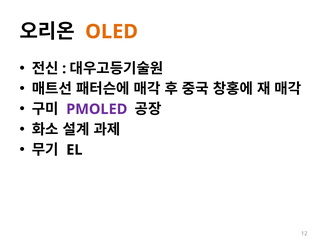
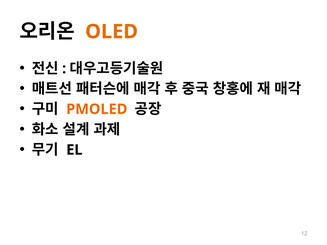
PMOLED colour: purple -> orange
